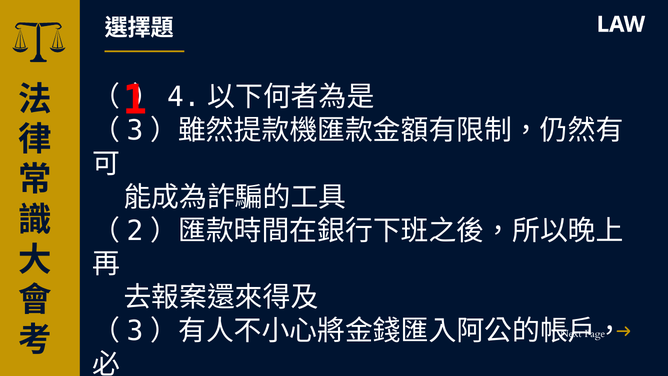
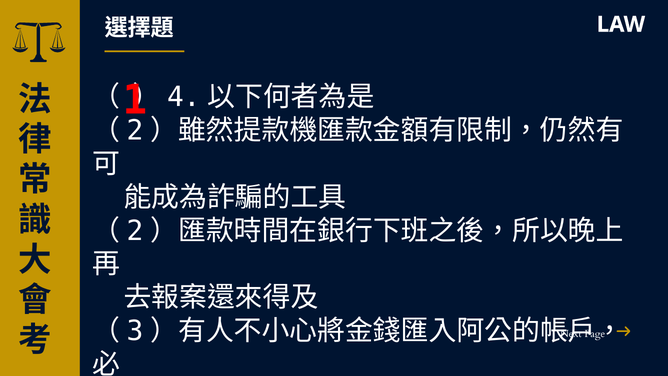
3 at (135, 130): 3 -> 2
